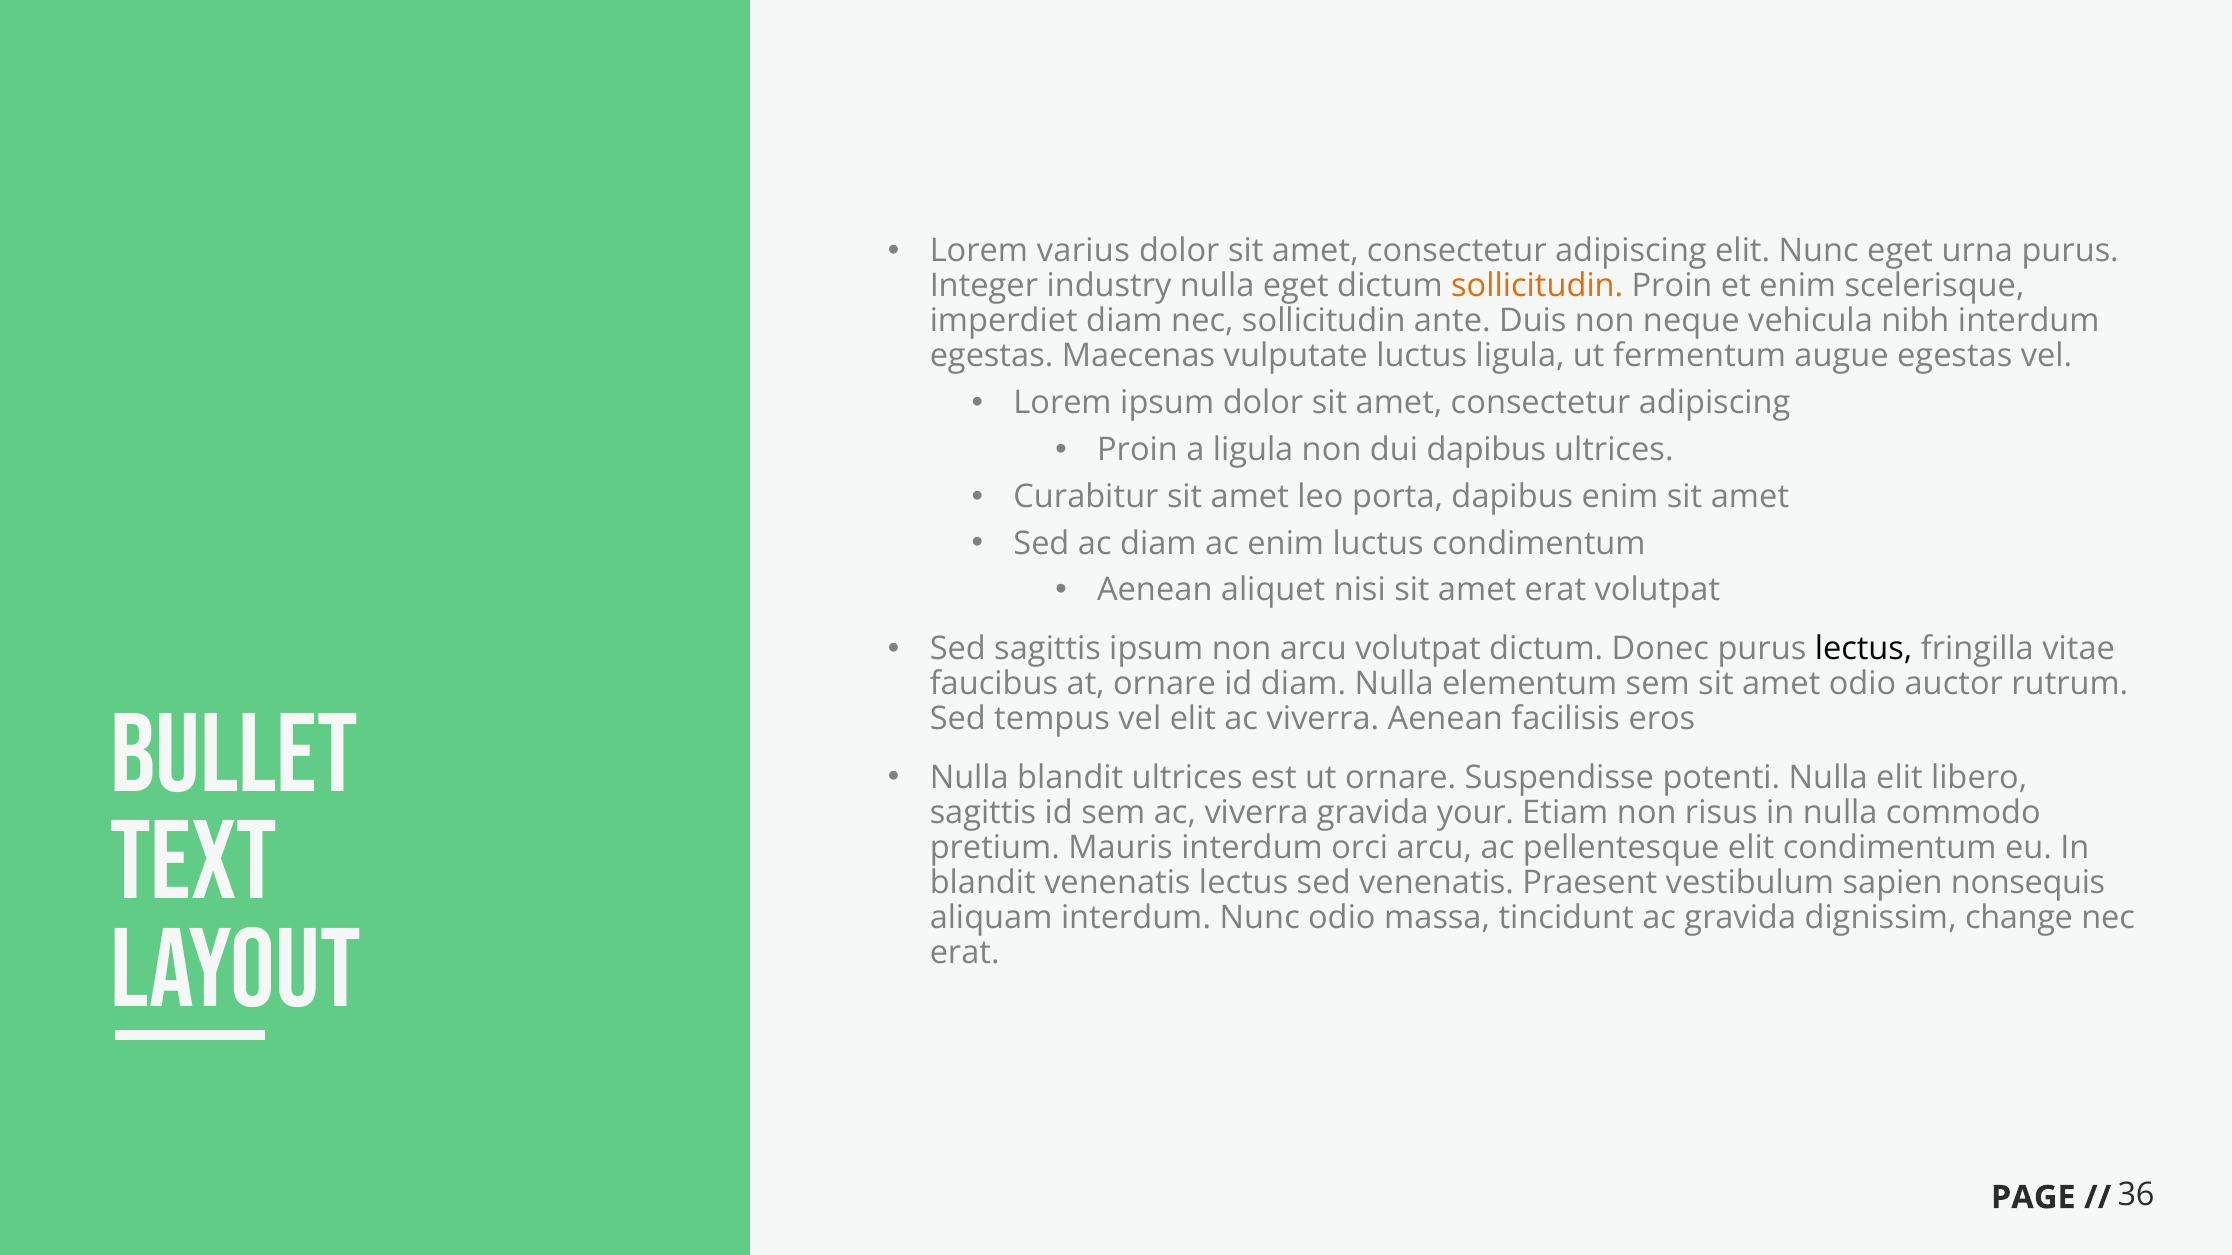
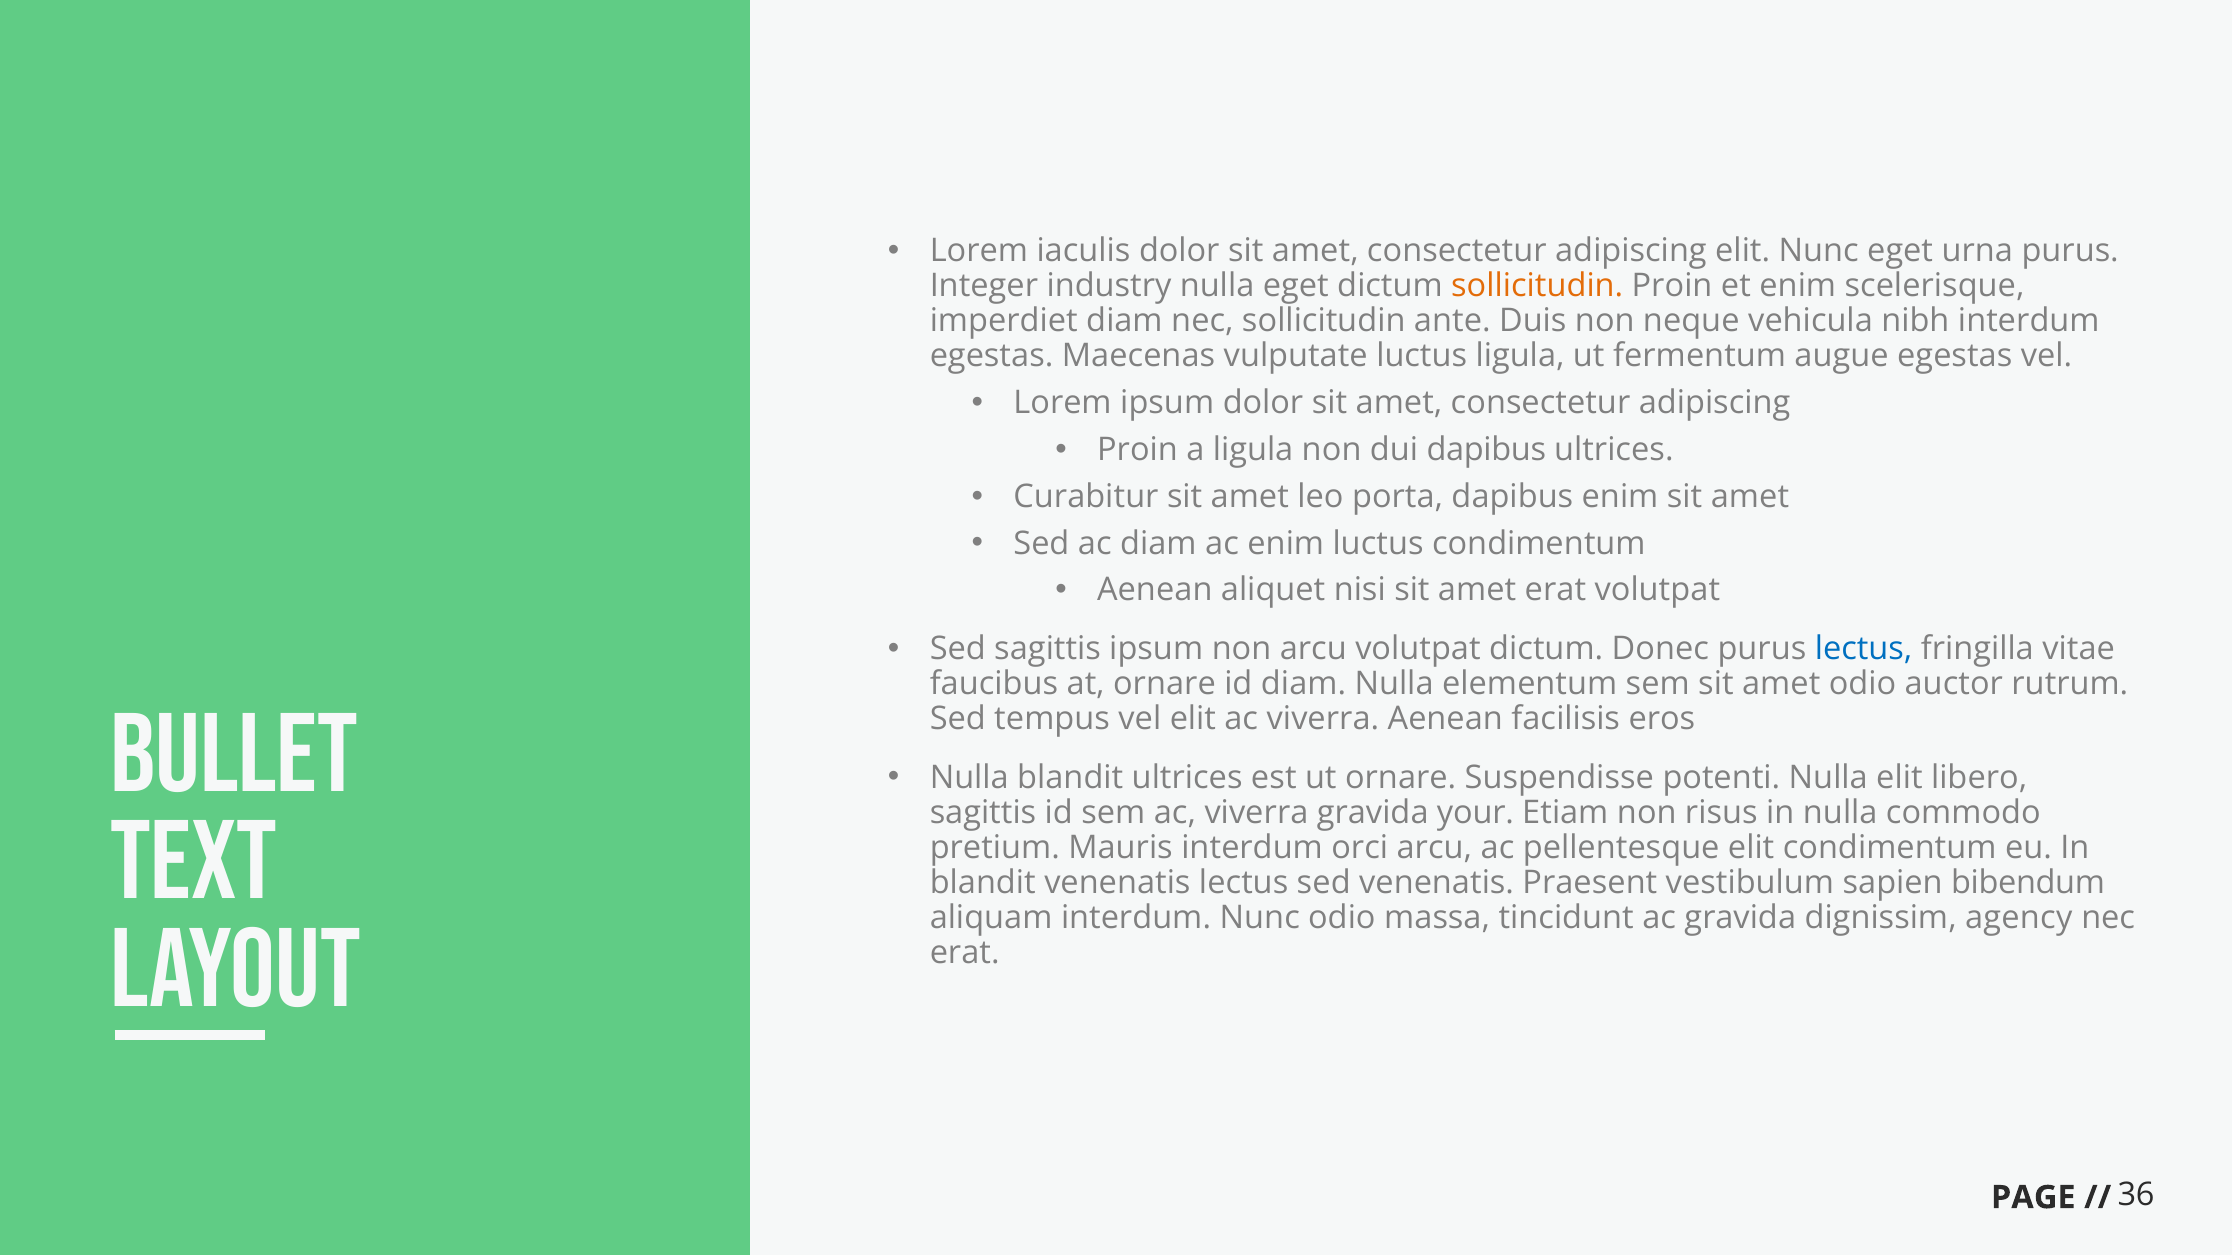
varius: varius -> iaculis
lectus at (1864, 649) colour: black -> blue
nonsequis: nonsequis -> bibendum
change: change -> agency
